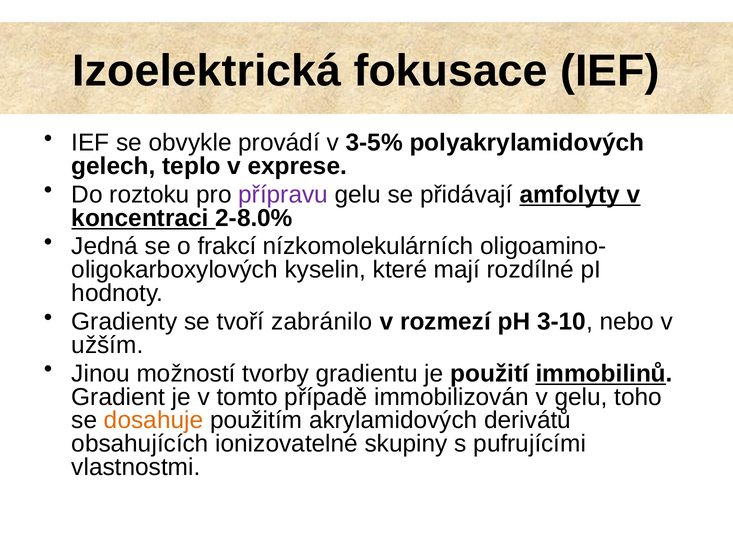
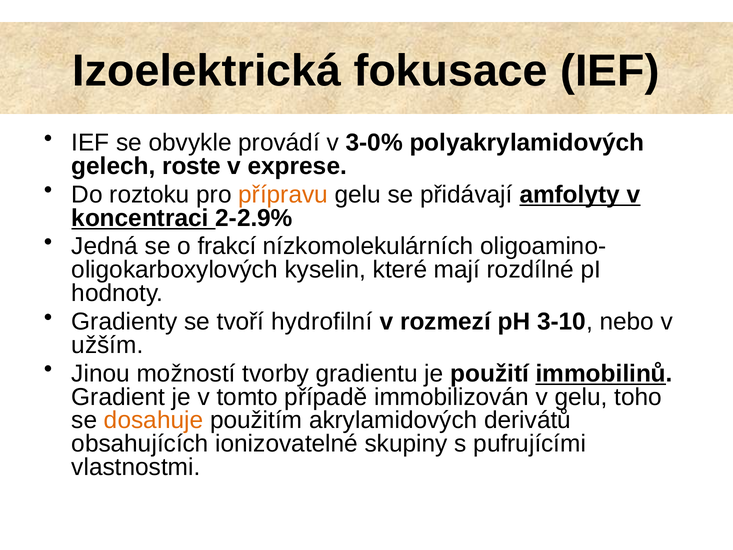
3-5%: 3-5% -> 3-0%
teplo: teplo -> roste
přípravu colour: purple -> orange
2-8.0%: 2-8.0% -> 2-2.9%
zabránilo: zabránilo -> hydrofilní
